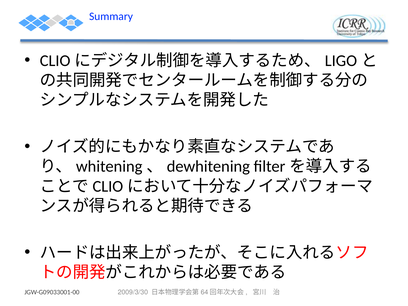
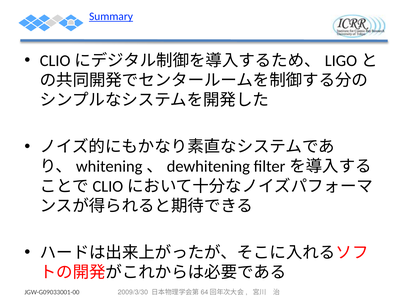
Summary underline: none -> present
